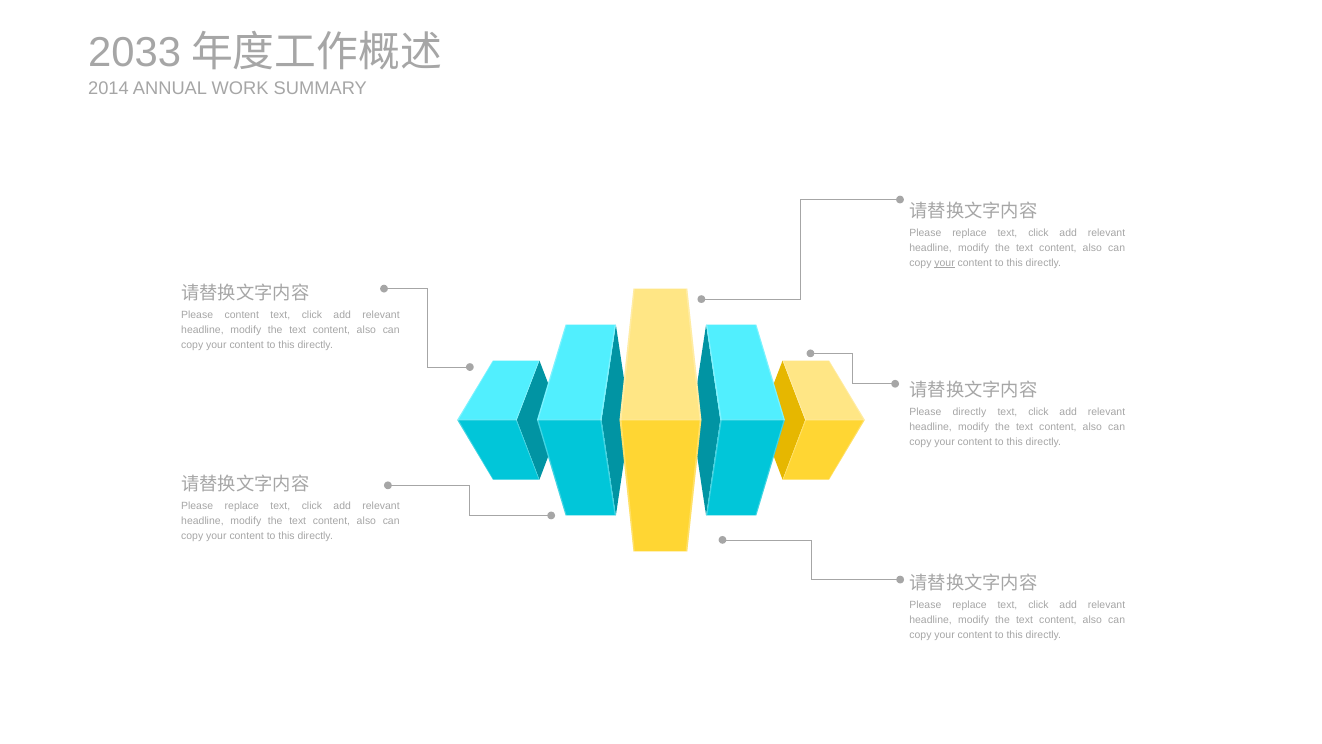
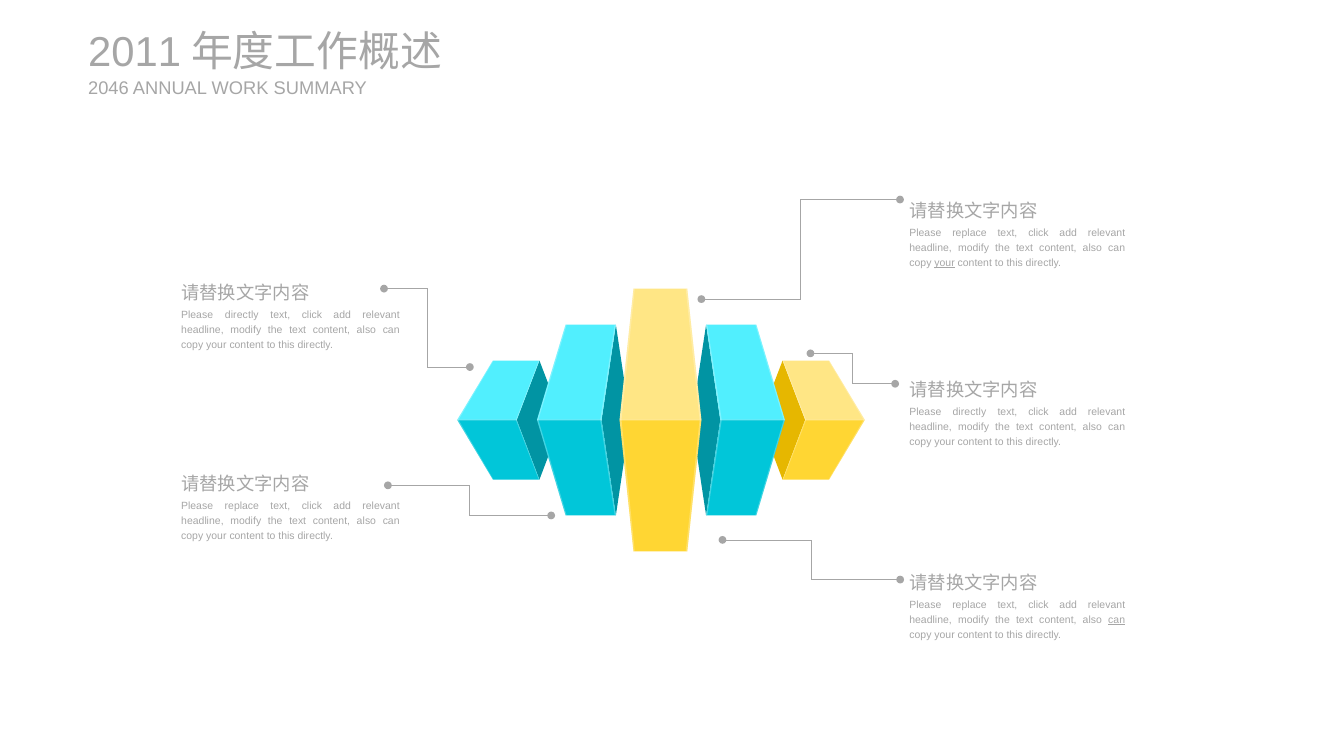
2033: 2033 -> 2011
2014: 2014 -> 2046
content at (242, 315): content -> directly
can at (1117, 619) underline: none -> present
